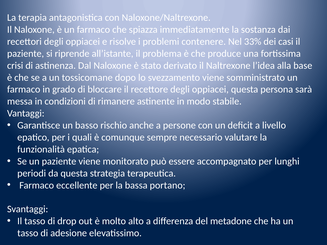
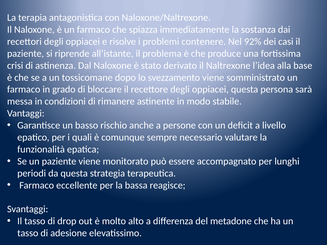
33%: 33% -> 92%
portano: portano -> reagisce
